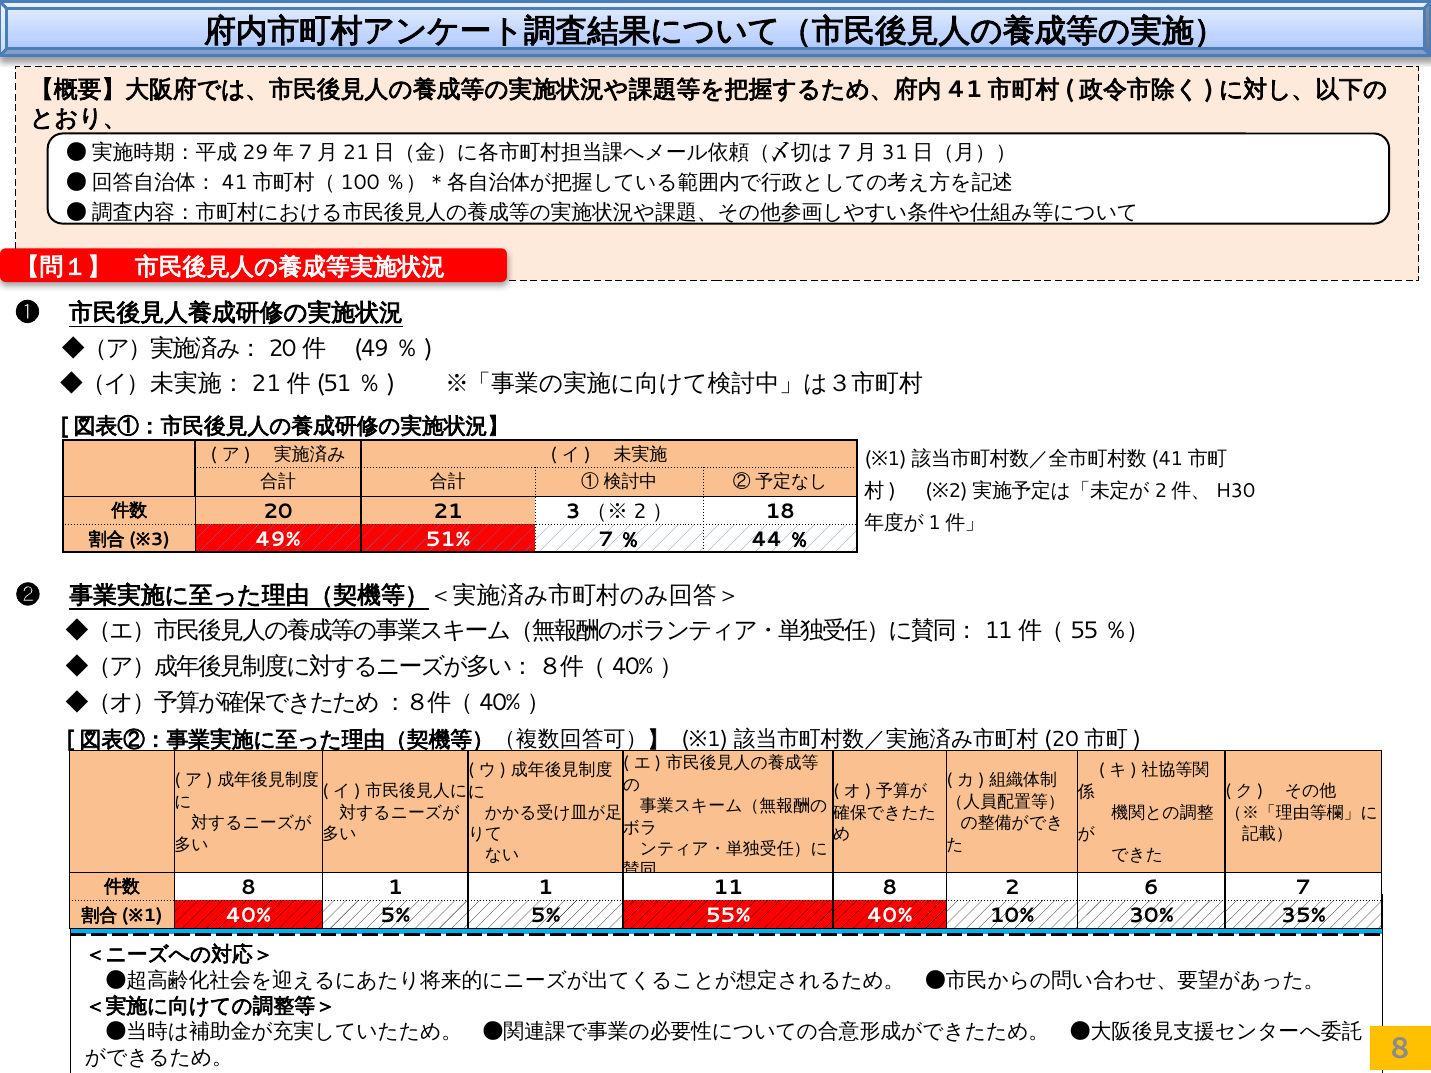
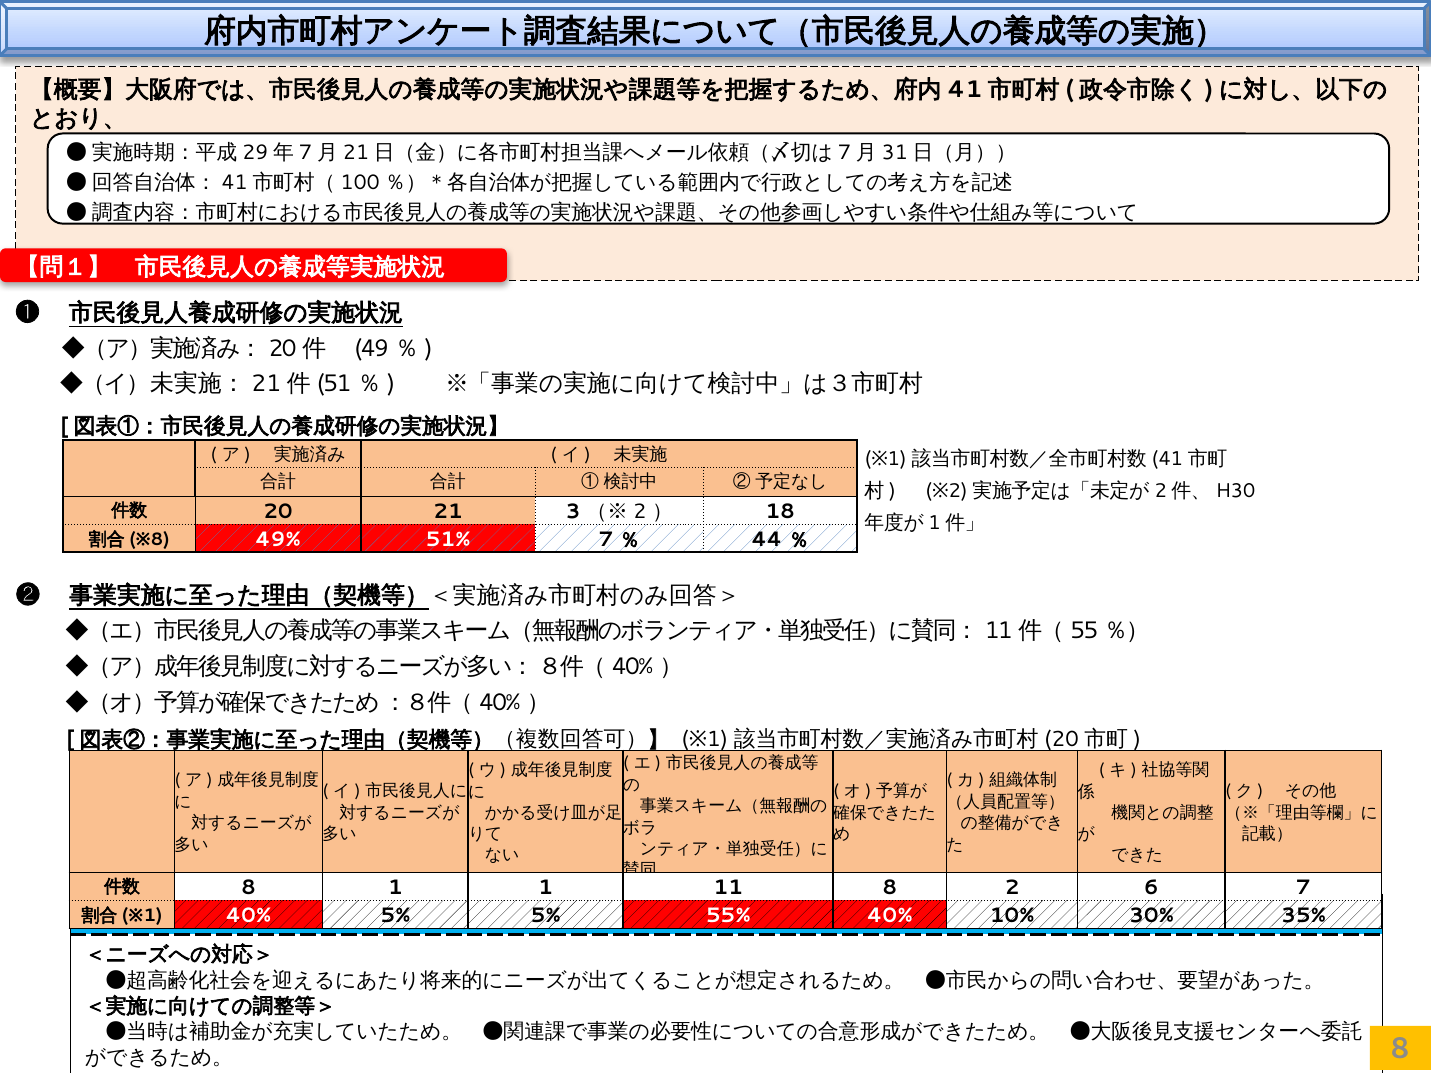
3 at (160, 539): 3 -> 8
